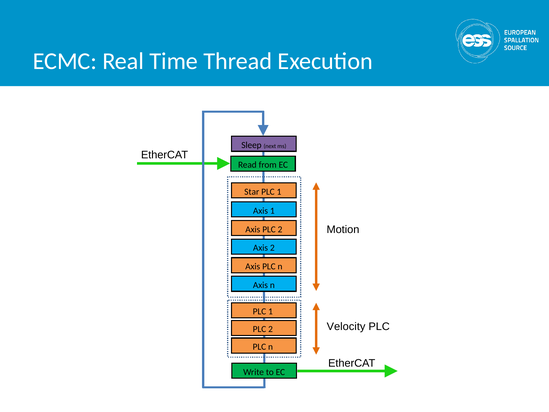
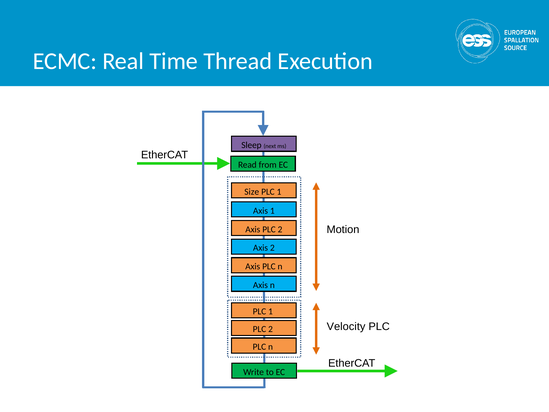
Star: Star -> Size
